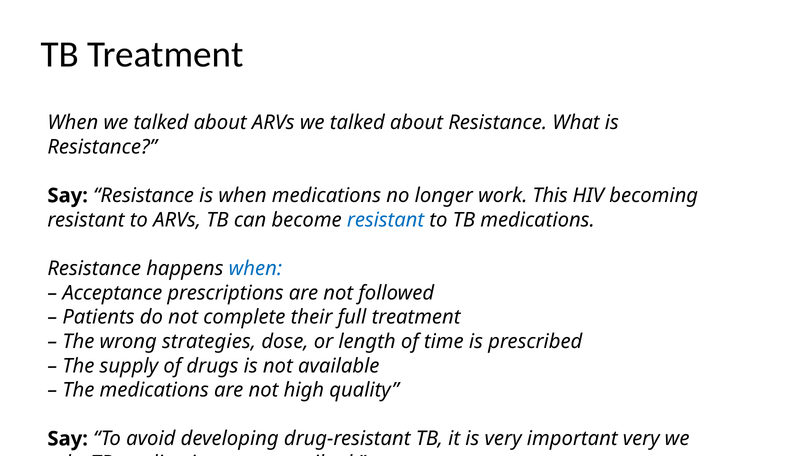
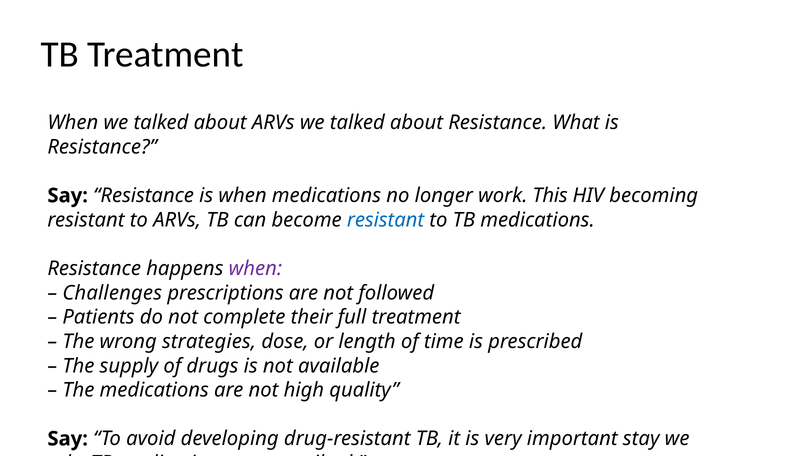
when at (255, 268) colour: blue -> purple
Acceptance: Acceptance -> Challenges
important very: very -> stay
